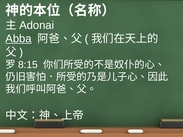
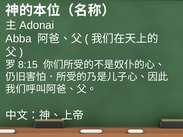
Abba underline: present -> none
